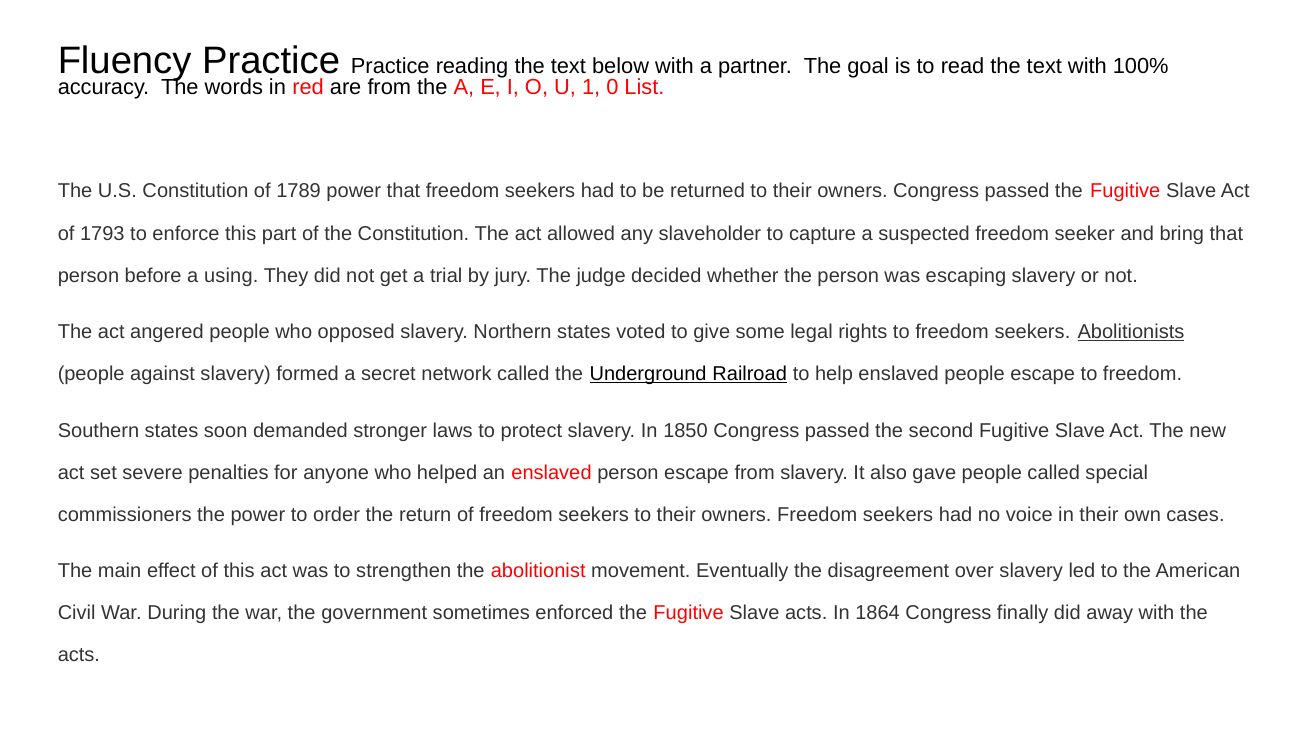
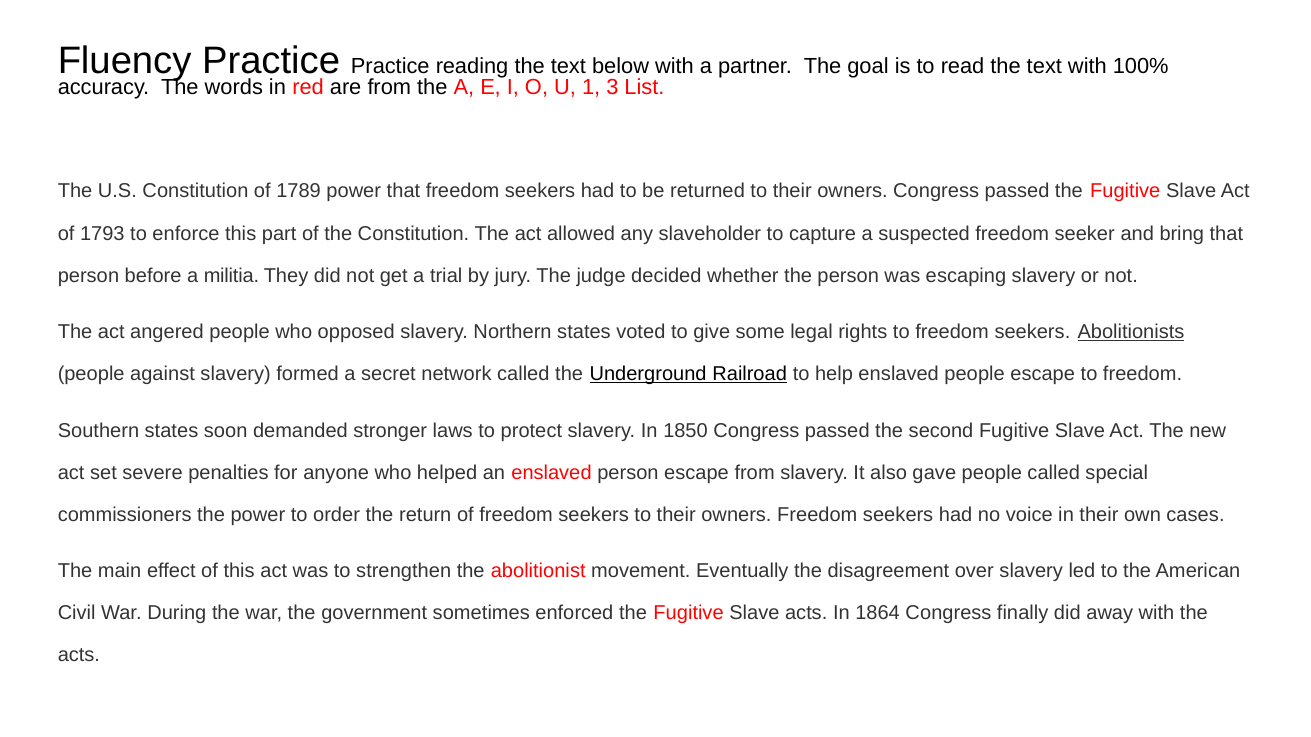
0: 0 -> 3
using: using -> militia
